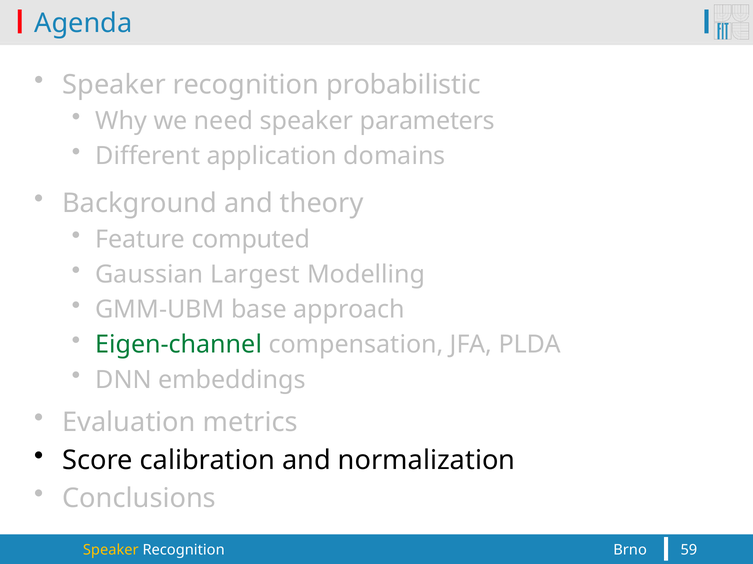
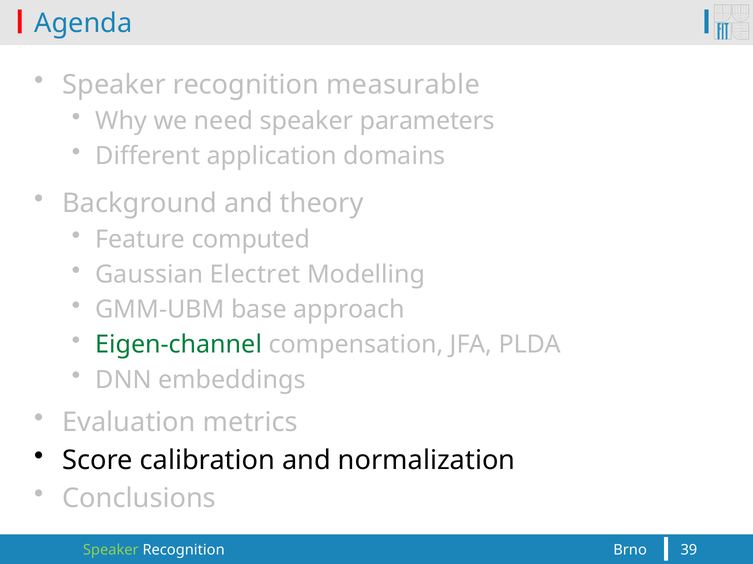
probabilistic: probabilistic -> measurable
Largest: Largest -> Electret
Speaker at (111, 551) colour: yellow -> light green
59: 59 -> 39
